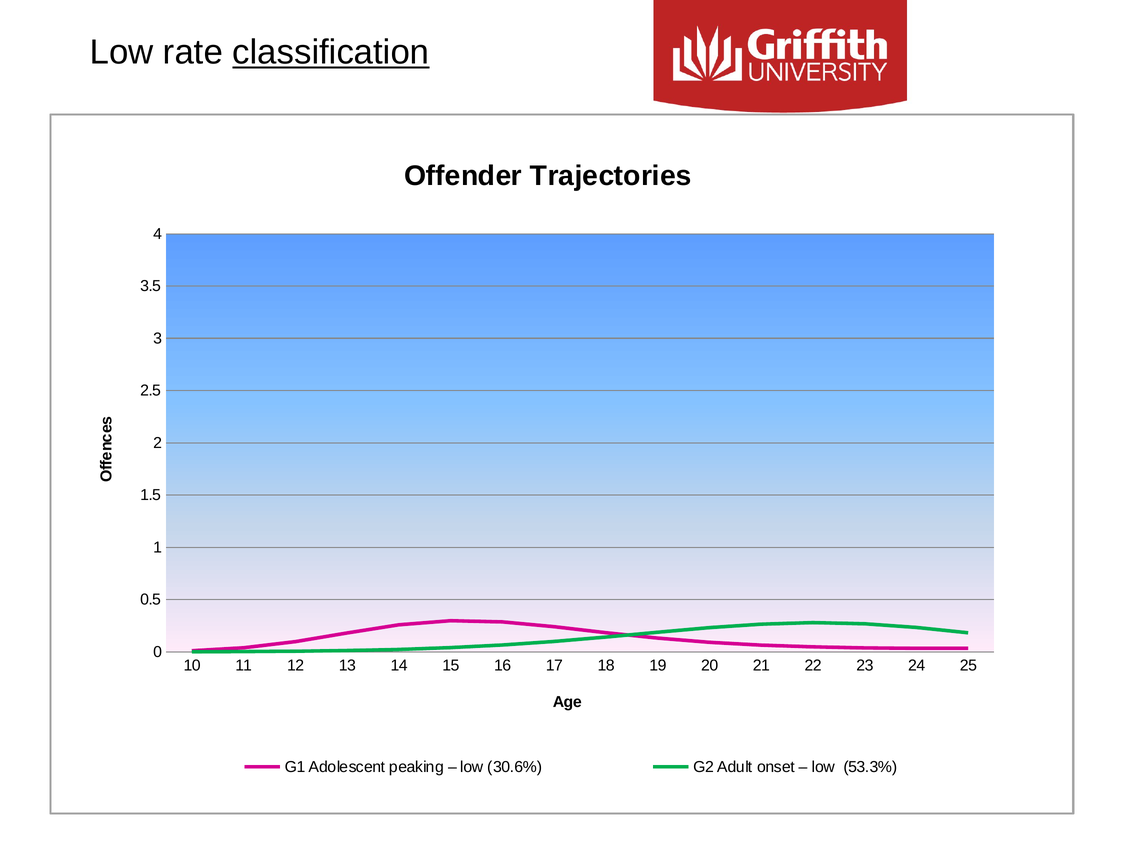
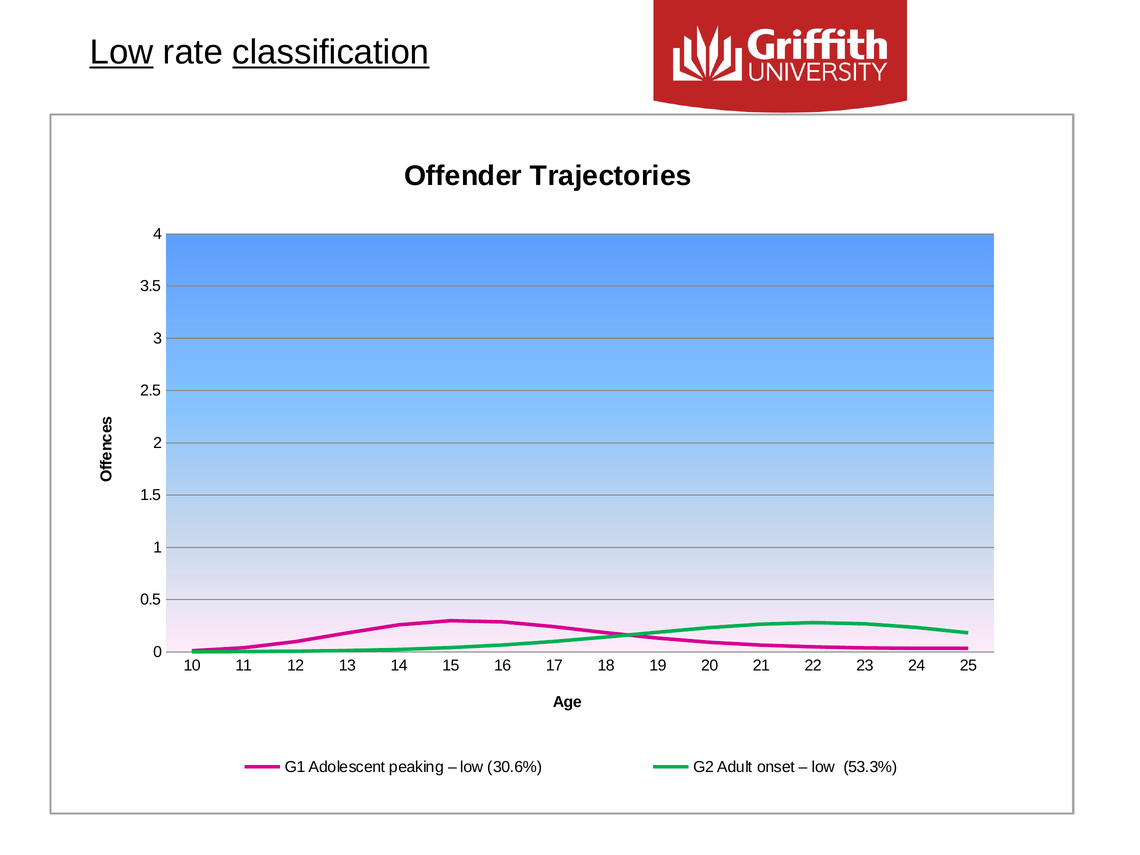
Low at (122, 52) underline: none -> present
